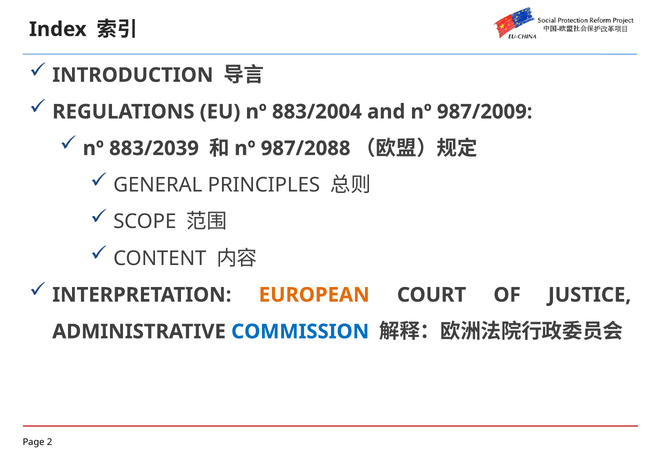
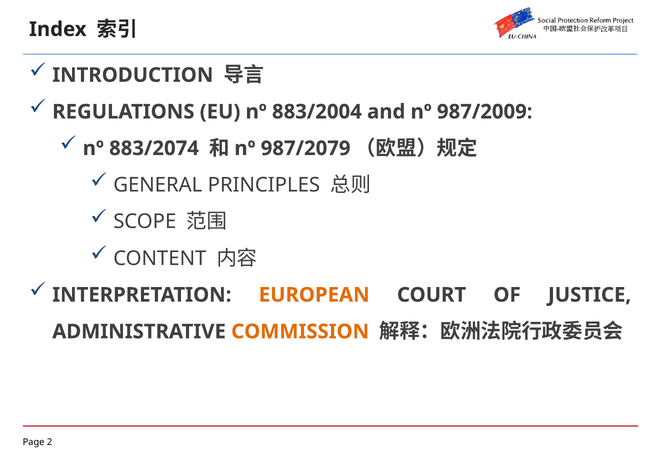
883/2039: 883/2039 -> 883/2074
987/2088: 987/2088 -> 987/2079
COMMISSION colour: blue -> orange
